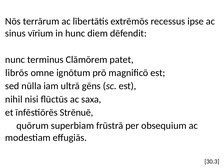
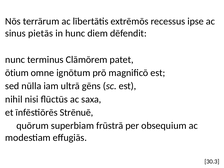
vīrium: vīrium -> pietās
librōs: librōs -> ōtium
